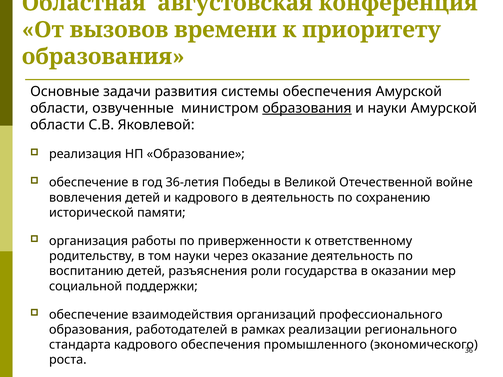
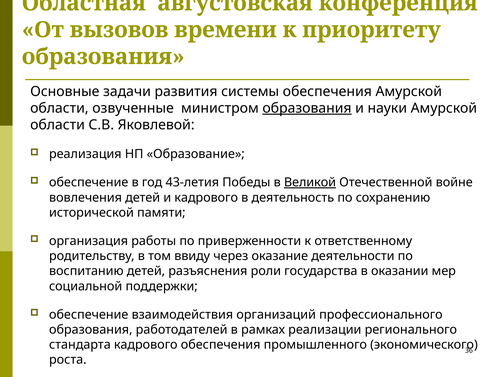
36-летия: 36-летия -> 43-летия
Великой underline: none -> present
том науки: науки -> ввиду
оказание деятельность: деятельность -> деятельности
